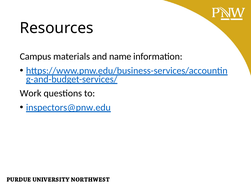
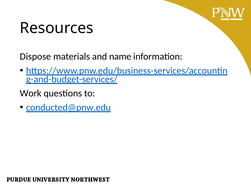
Campus: Campus -> Dispose
inspectors@pnw.edu: inspectors@pnw.edu -> conducted@pnw.edu
